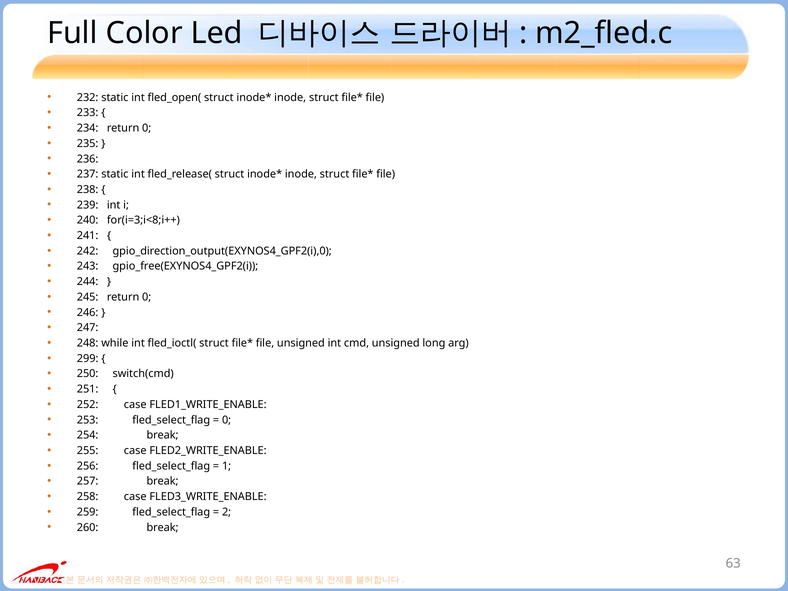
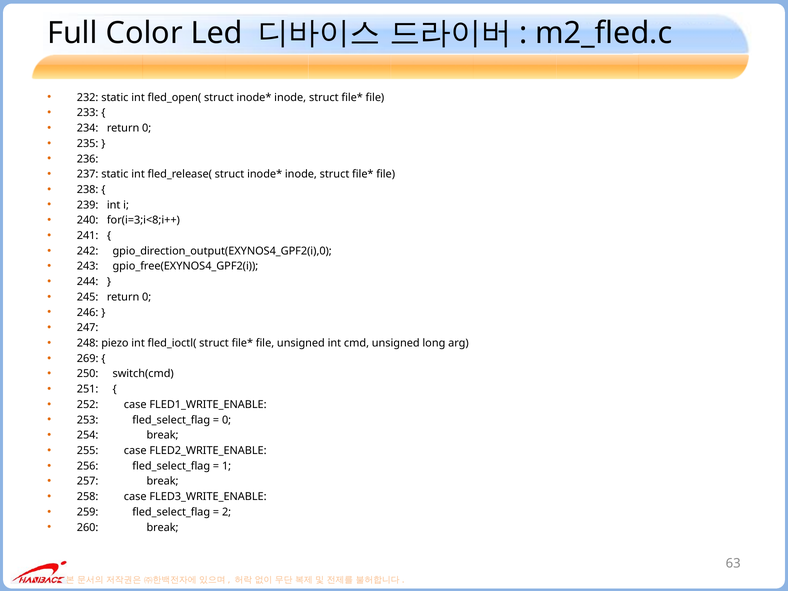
while: while -> piezo
299: 299 -> 269
